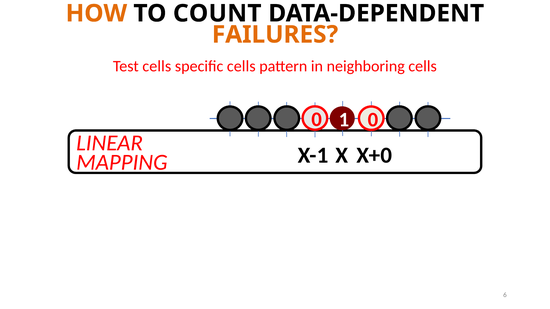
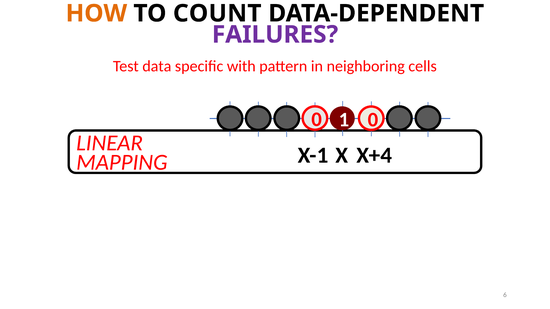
FAILURES colour: orange -> purple
Test cells: cells -> data
specific cells: cells -> with
X+0: X+0 -> X+4
